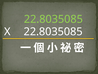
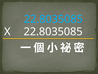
22.8035085 at (53, 19) colour: light green -> light blue
